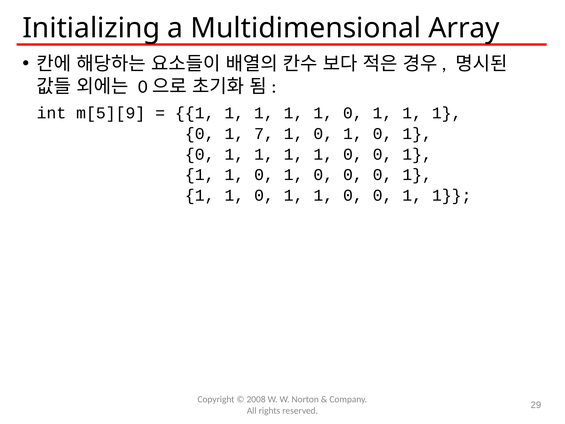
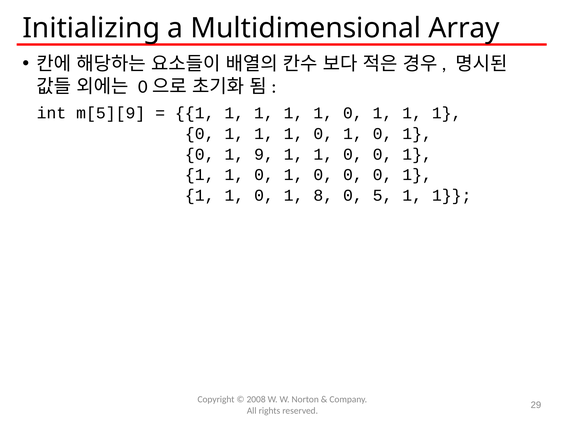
7 at (264, 134): 7 -> 1
1 at (264, 154): 1 -> 9
1 at (323, 195): 1 -> 8
0 at (383, 195): 0 -> 5
